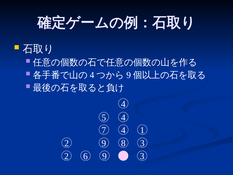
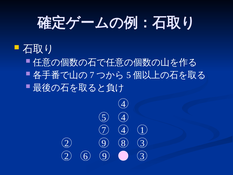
4 at (92, 75): 4 -> 7
9 at (129, 75): 9 -> 5
